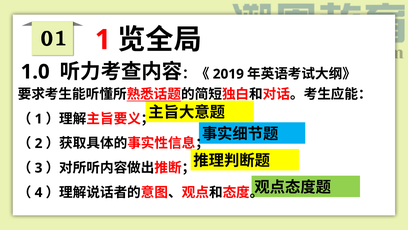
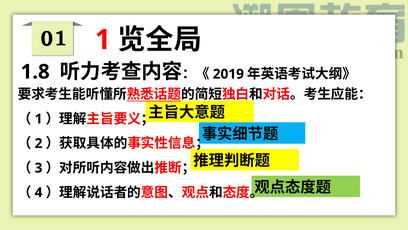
1.0: 1.0 -> 1.8
